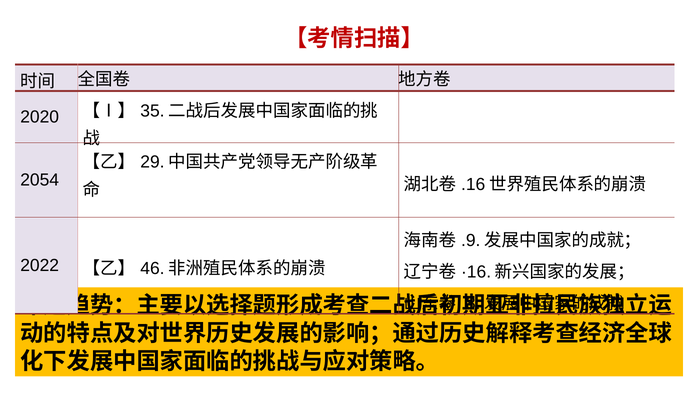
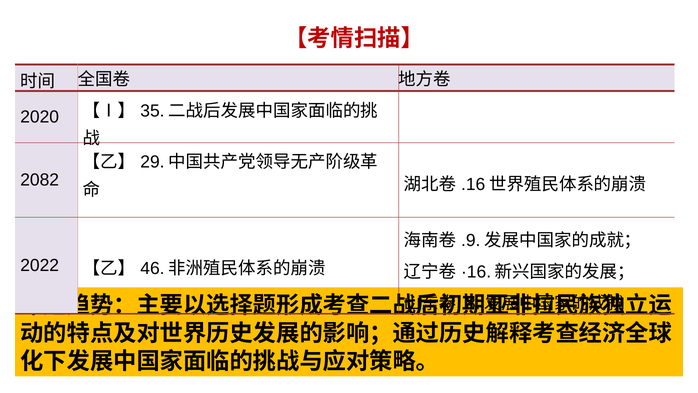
2054: 2054 -> 2082
